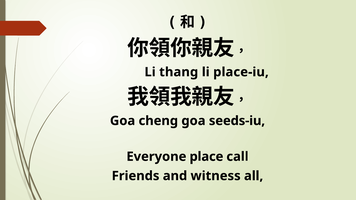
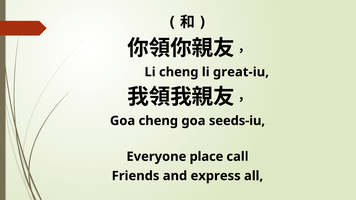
Li thang: thang -> cheng
place-iu: place-iu -> great-iu
witness: witness -> express
